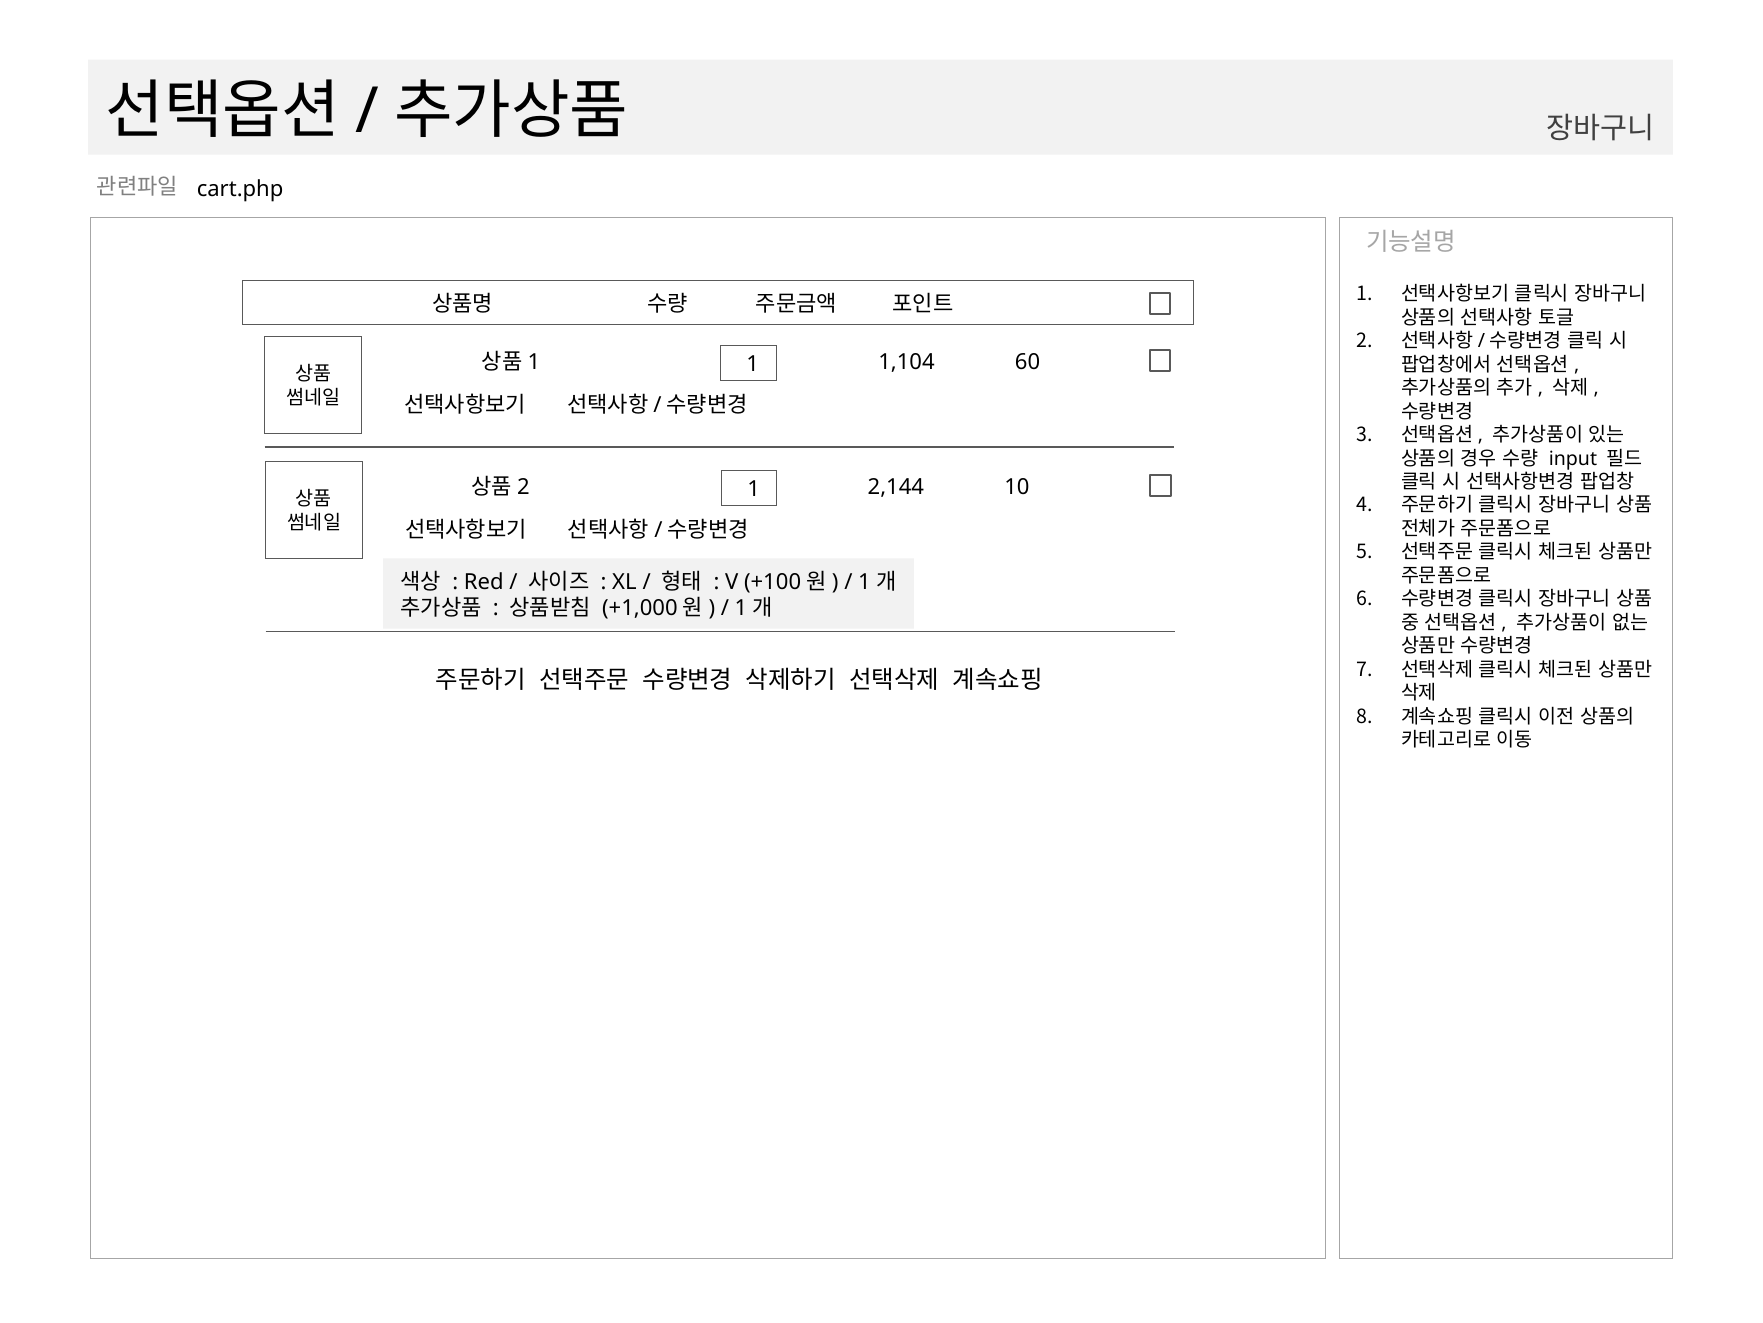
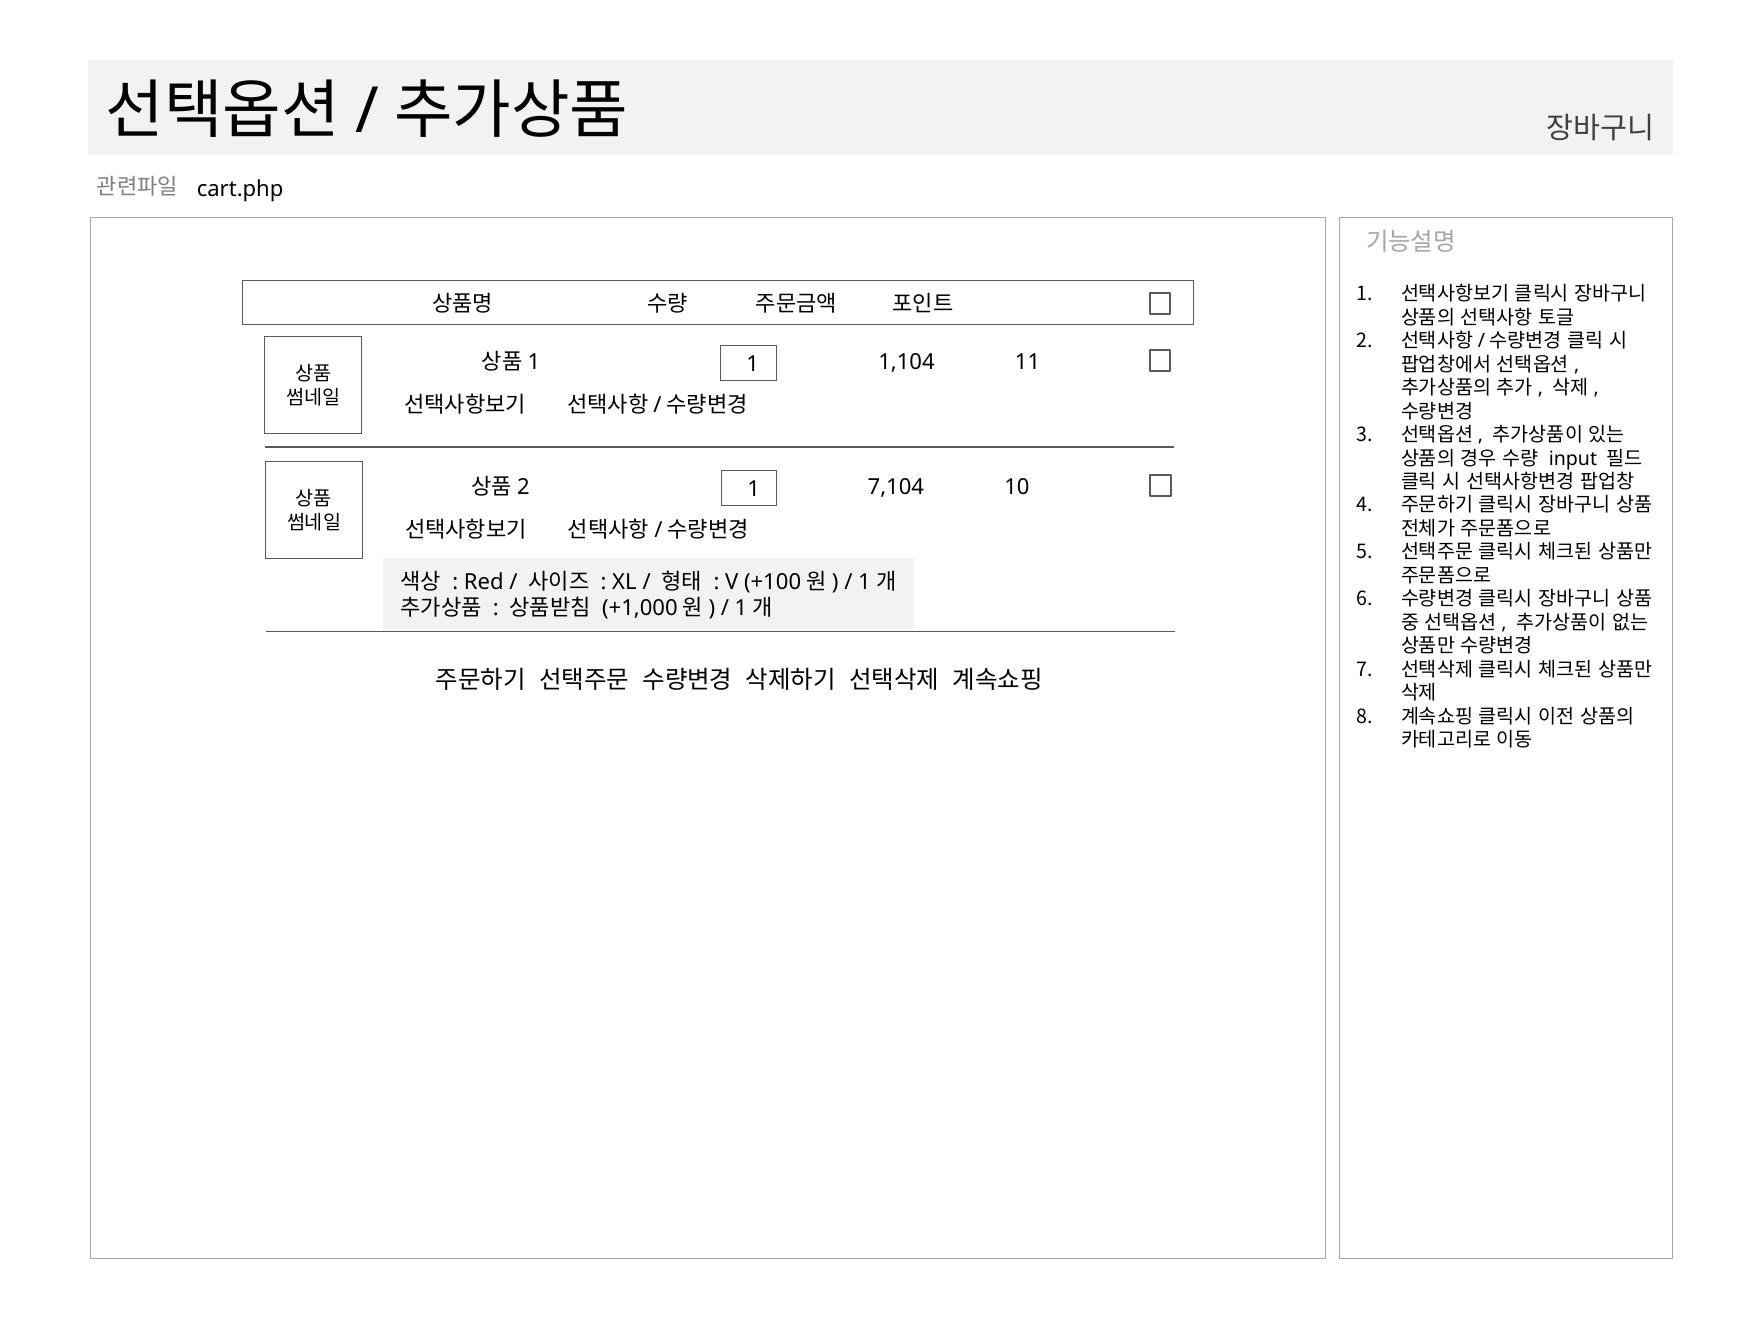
60: 60 -> 11
2,144: 2,144 -> 7,104
